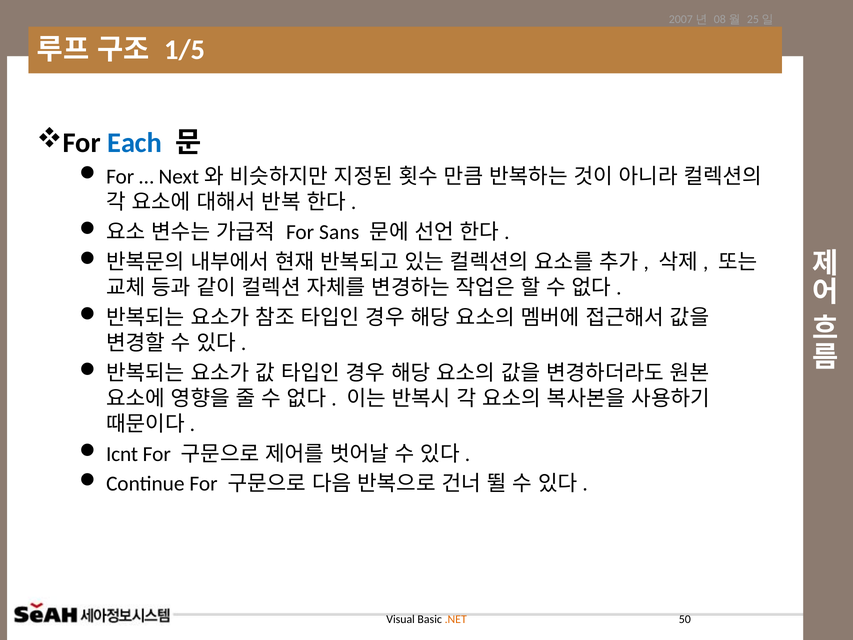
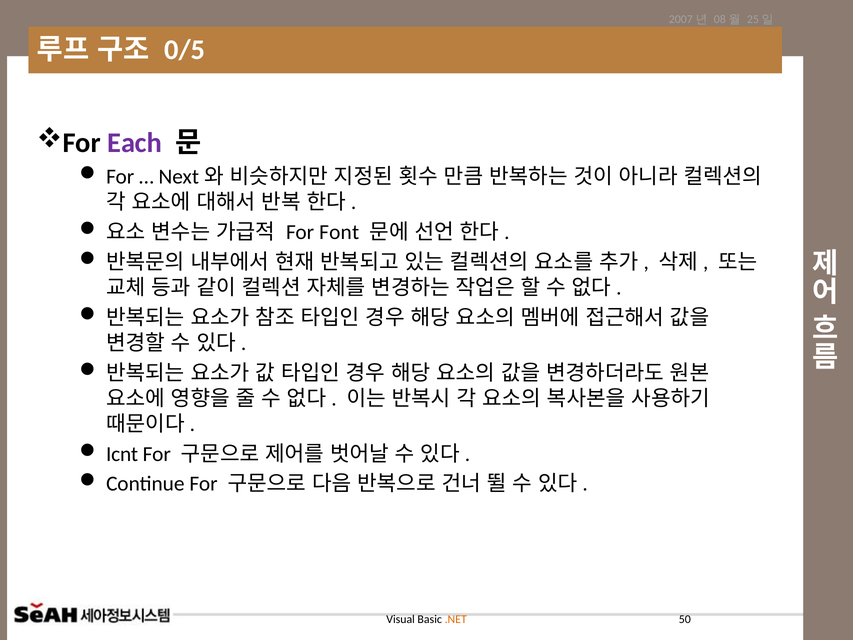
1/5: 1/5 -> 0/5
Each colour: blue -> purple
Sans: Sans -> Font
